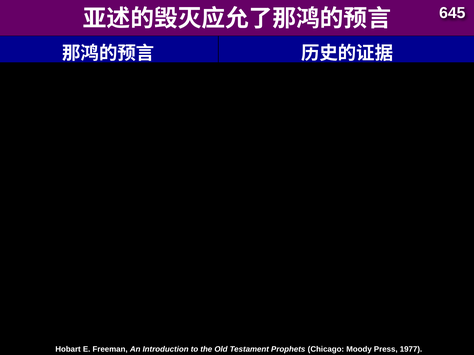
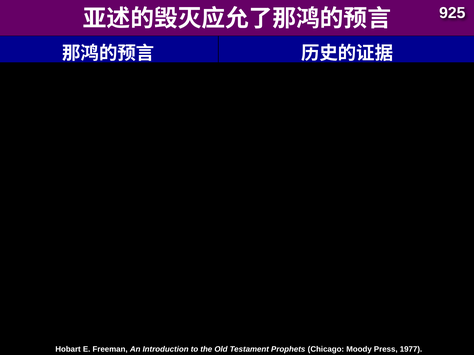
645: 645 -> 925
